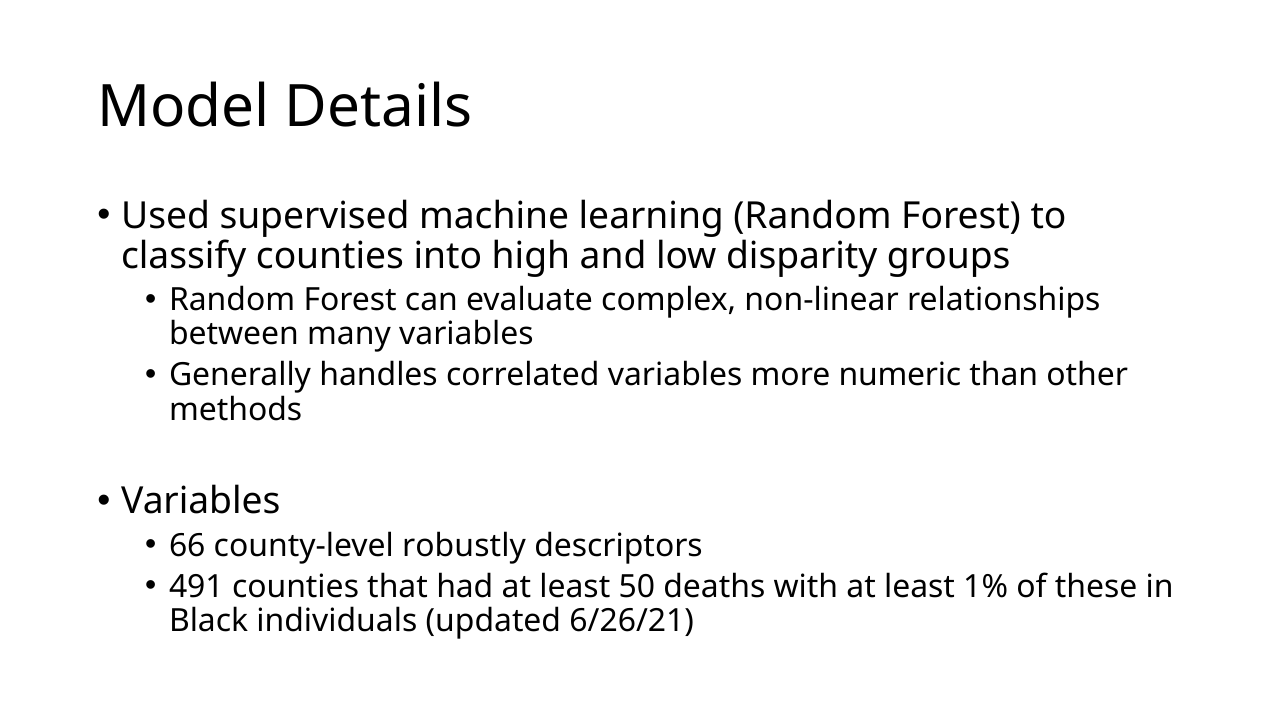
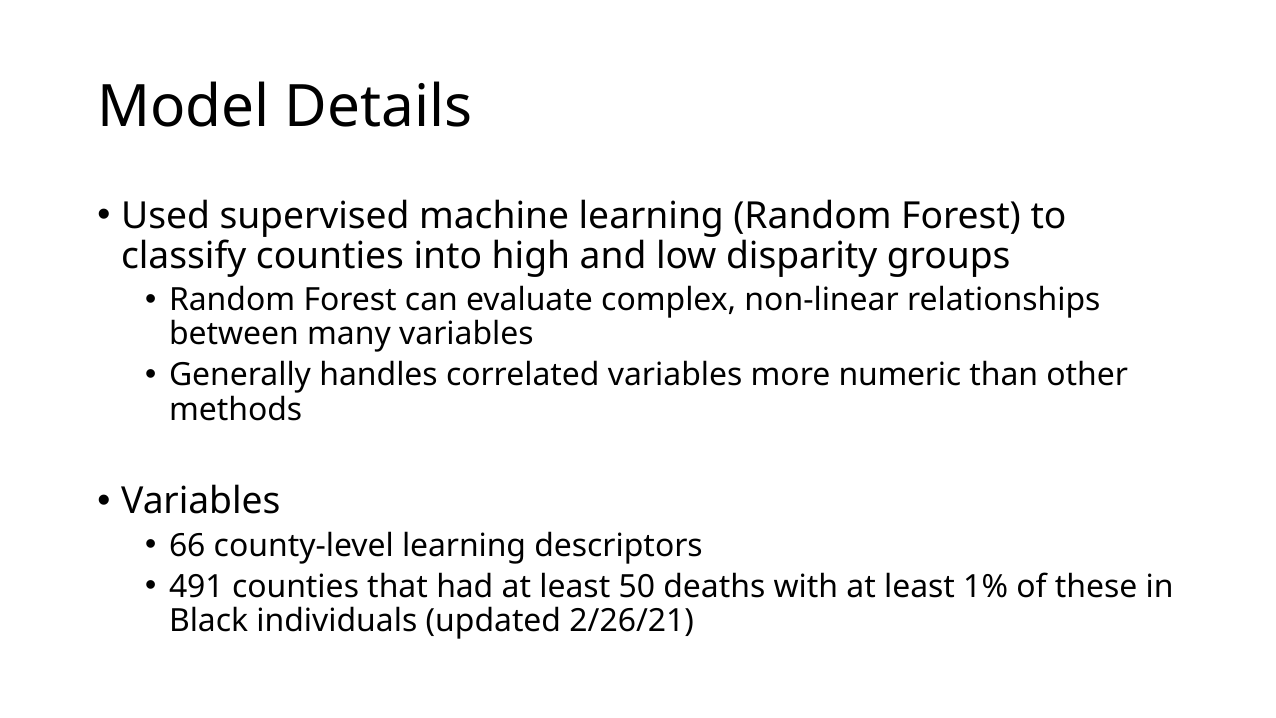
county-level robustly: robustly -> learning
6/26/21: 6/26/21 -> 2/26/21
